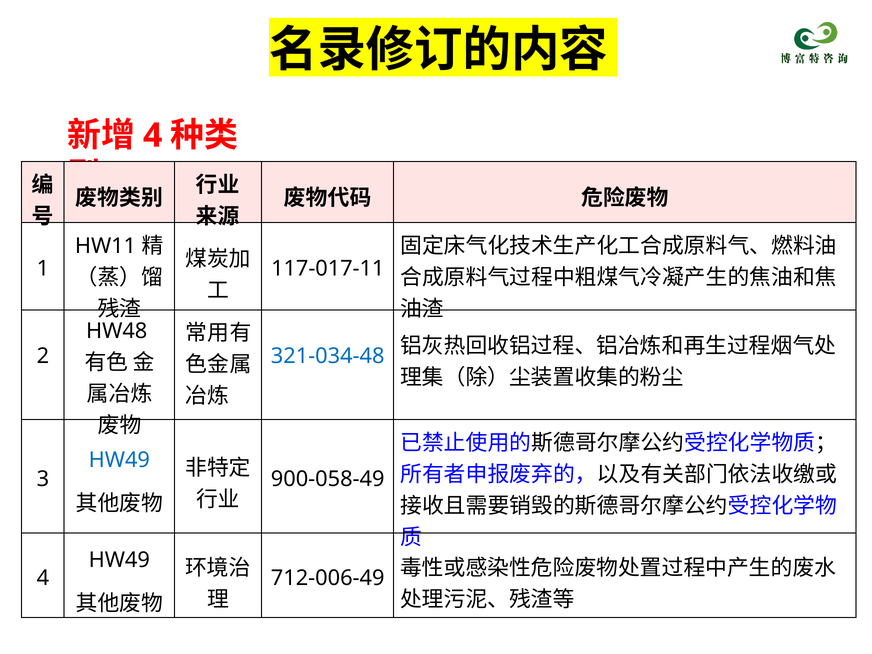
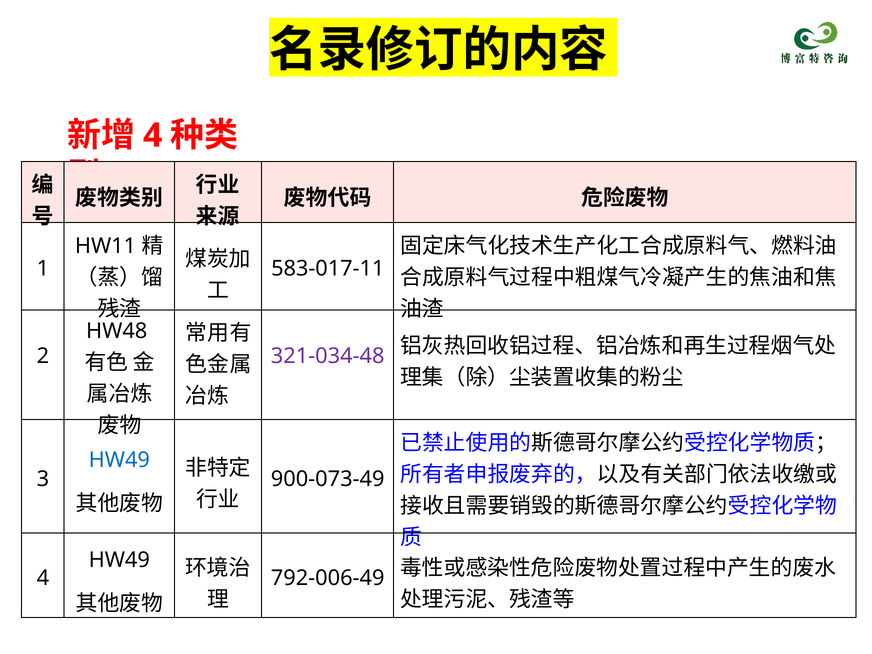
117-017-11: 117-017-11 -> 583-017-11
321-034-48 colour: blue -> purple
900-058-49: 900-058-49 -> 900-073-49
712-006-49: 712-006-49 -> 792-006-49
